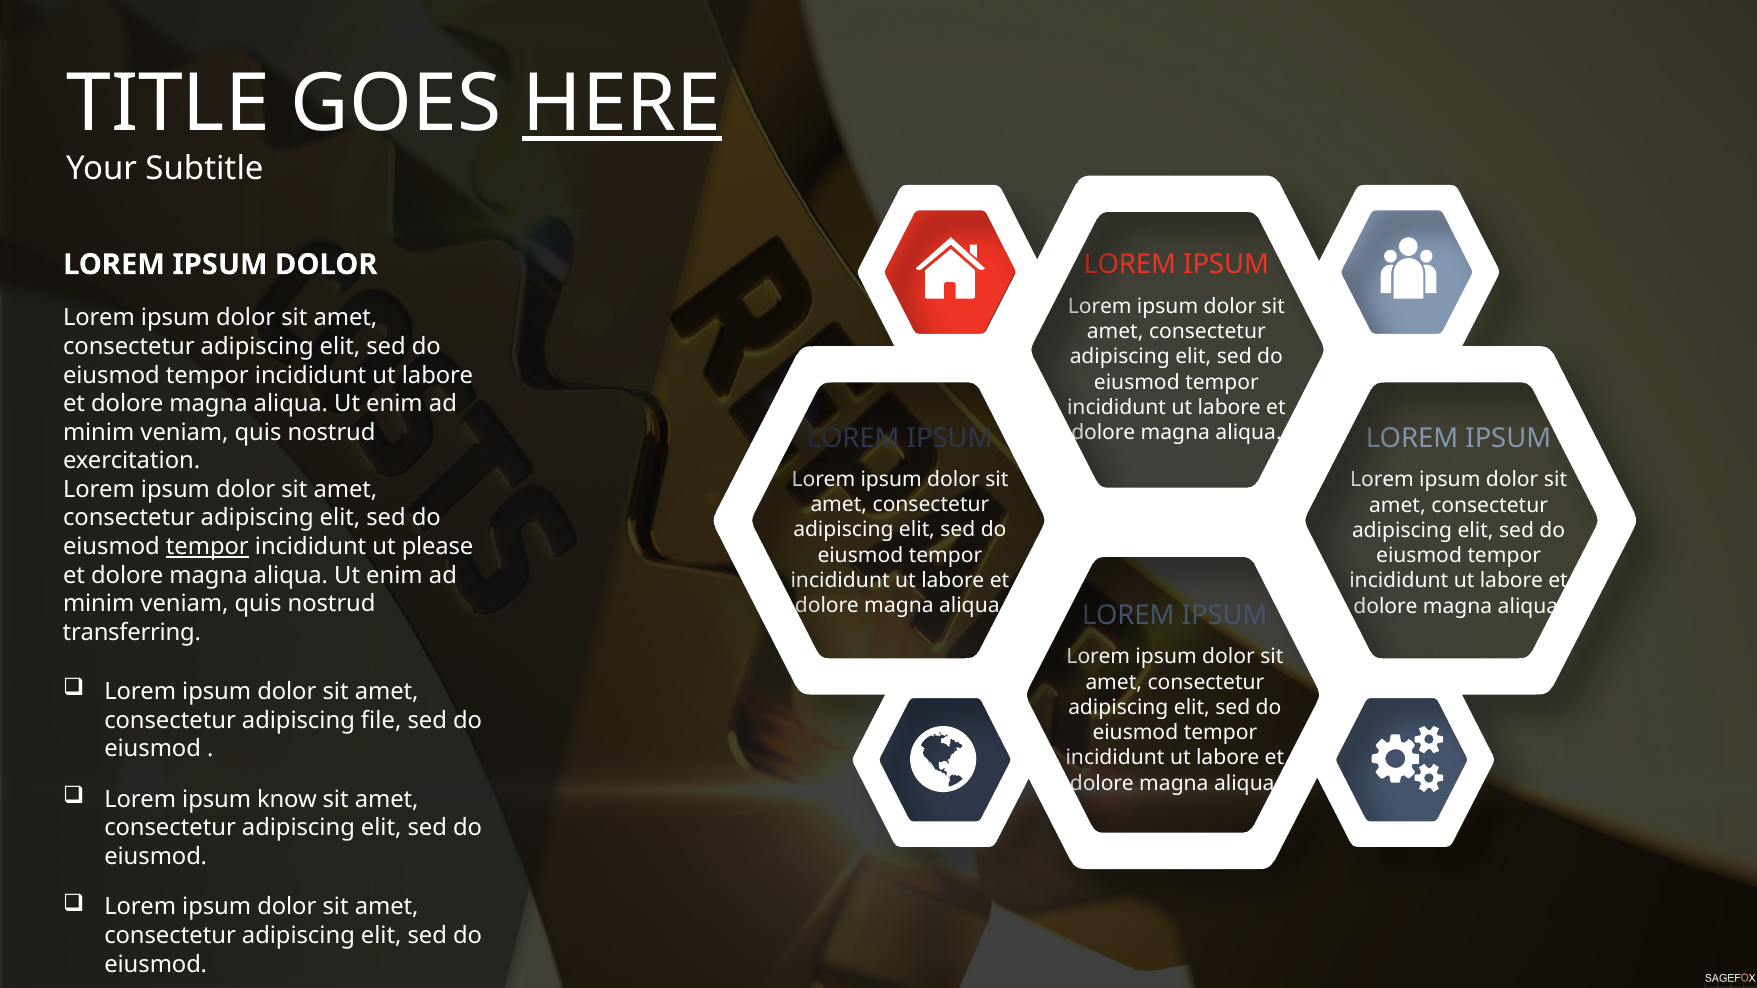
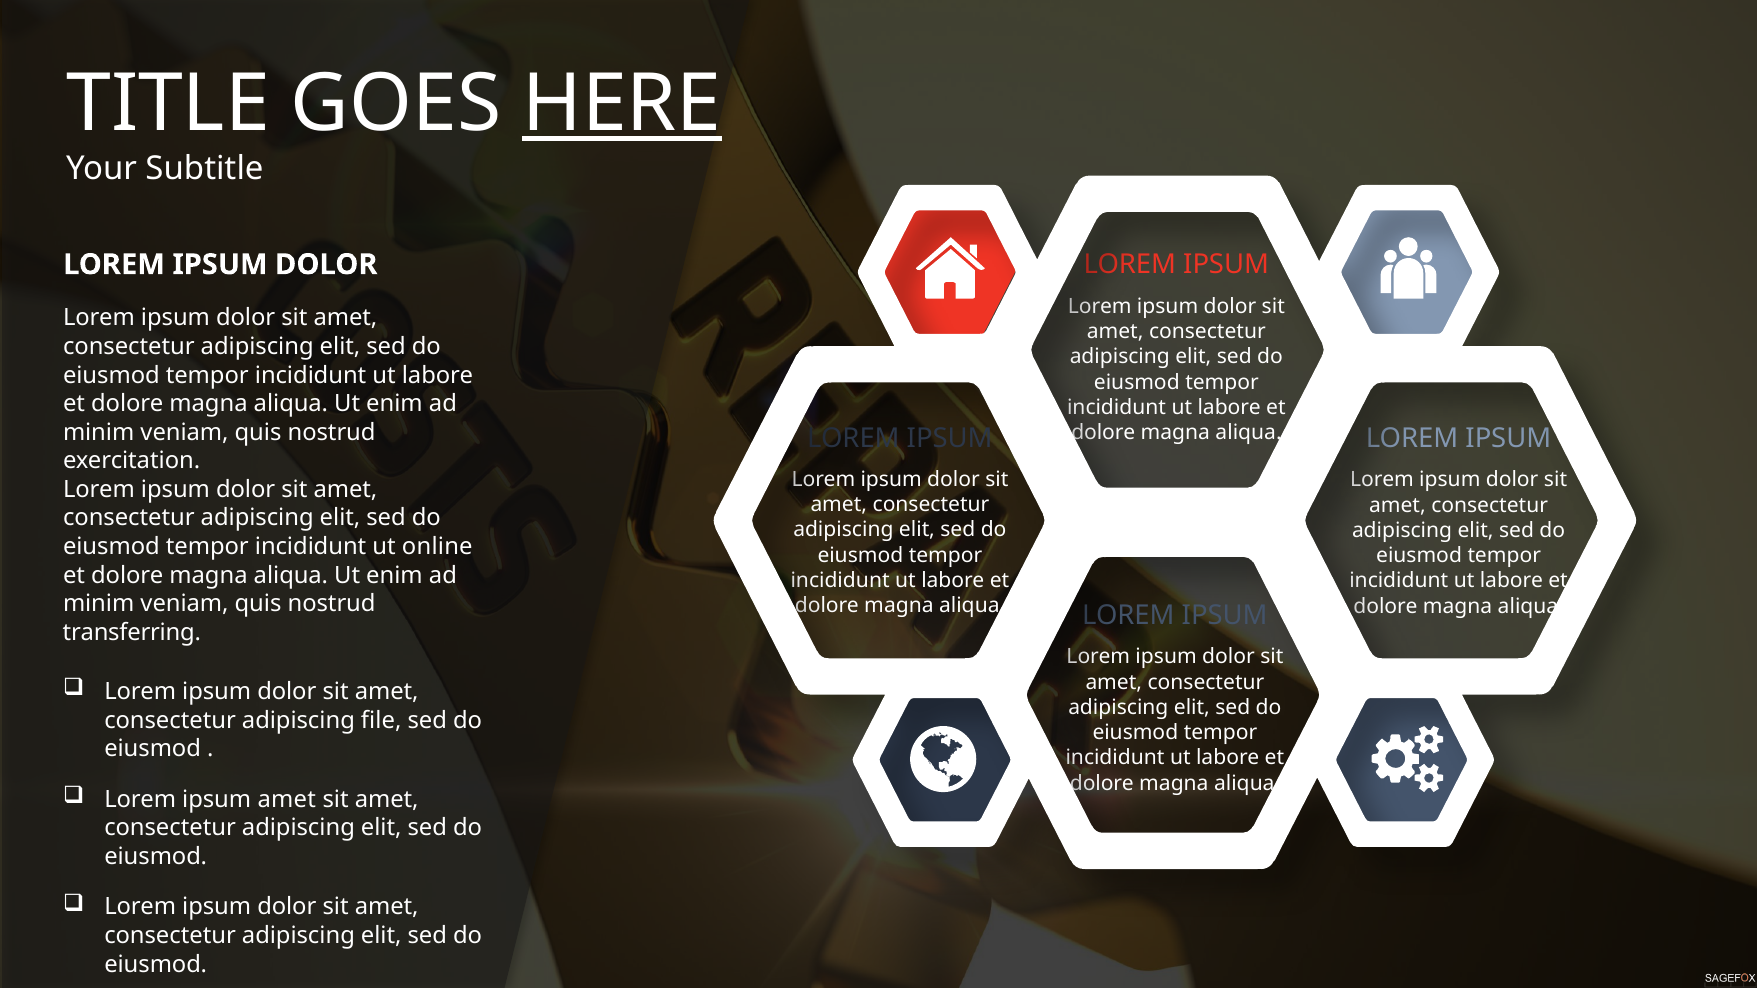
tempor at (207, 547) underline: present -> none
please: please -> online
ipsum know: know -> amet
